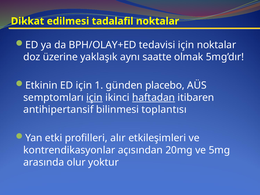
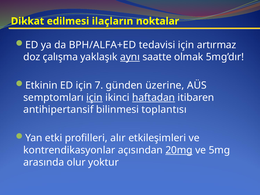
tadalafil: tadalafil -> ilaçların
BPH/OLAY+ED: BPH/OLAY+ED -> BPH/ALFA+ED
için noktalar: noktalar -> artırmaz
üzerine: üzerine -> çalışma
aynı underline: none -> present
1: 1 -> 7
placebo: placebo -> üzerine
20mg underline: none -> present
